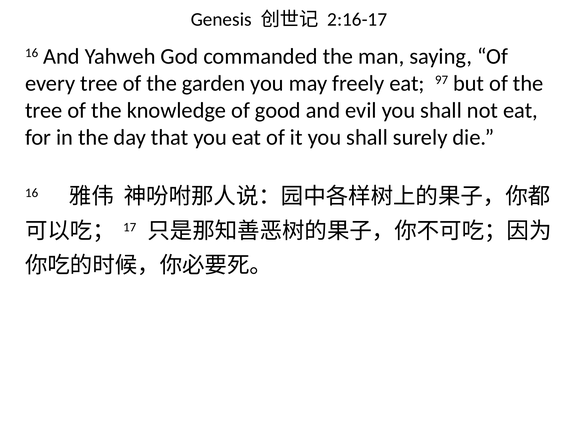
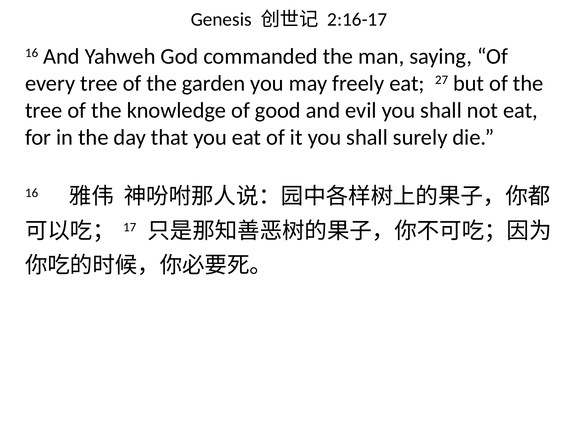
97: 97 -> 27
